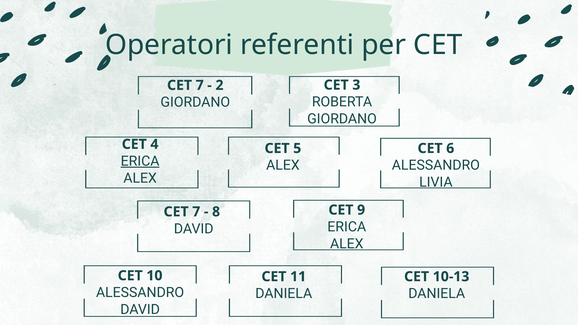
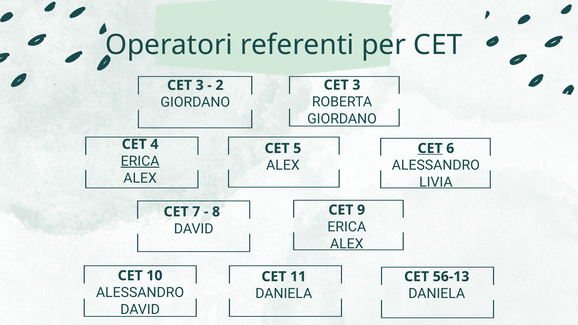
7 at (200, 85): 7 -> 3
CET at (430, 148) underline: none -> present
10-13: 10-13 -> 56-13
